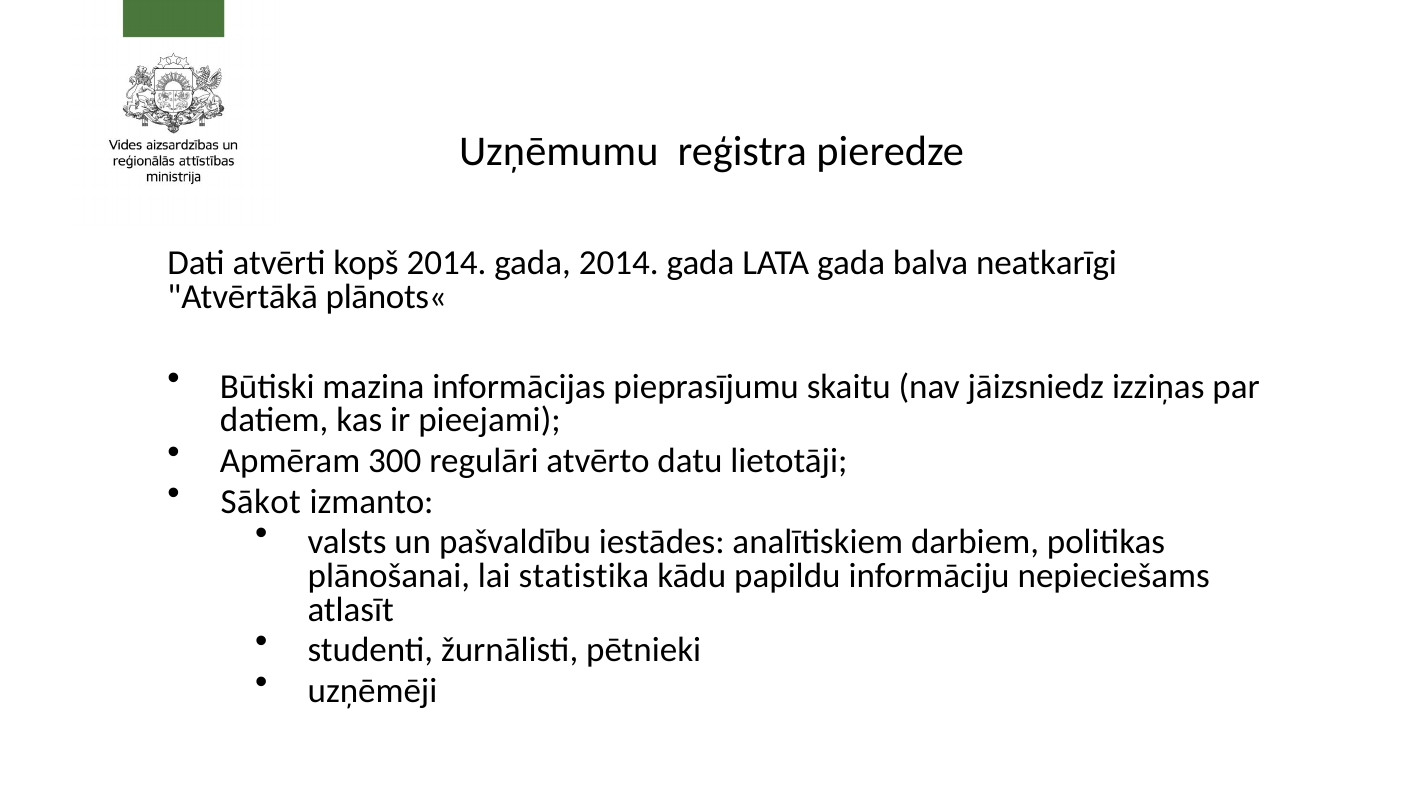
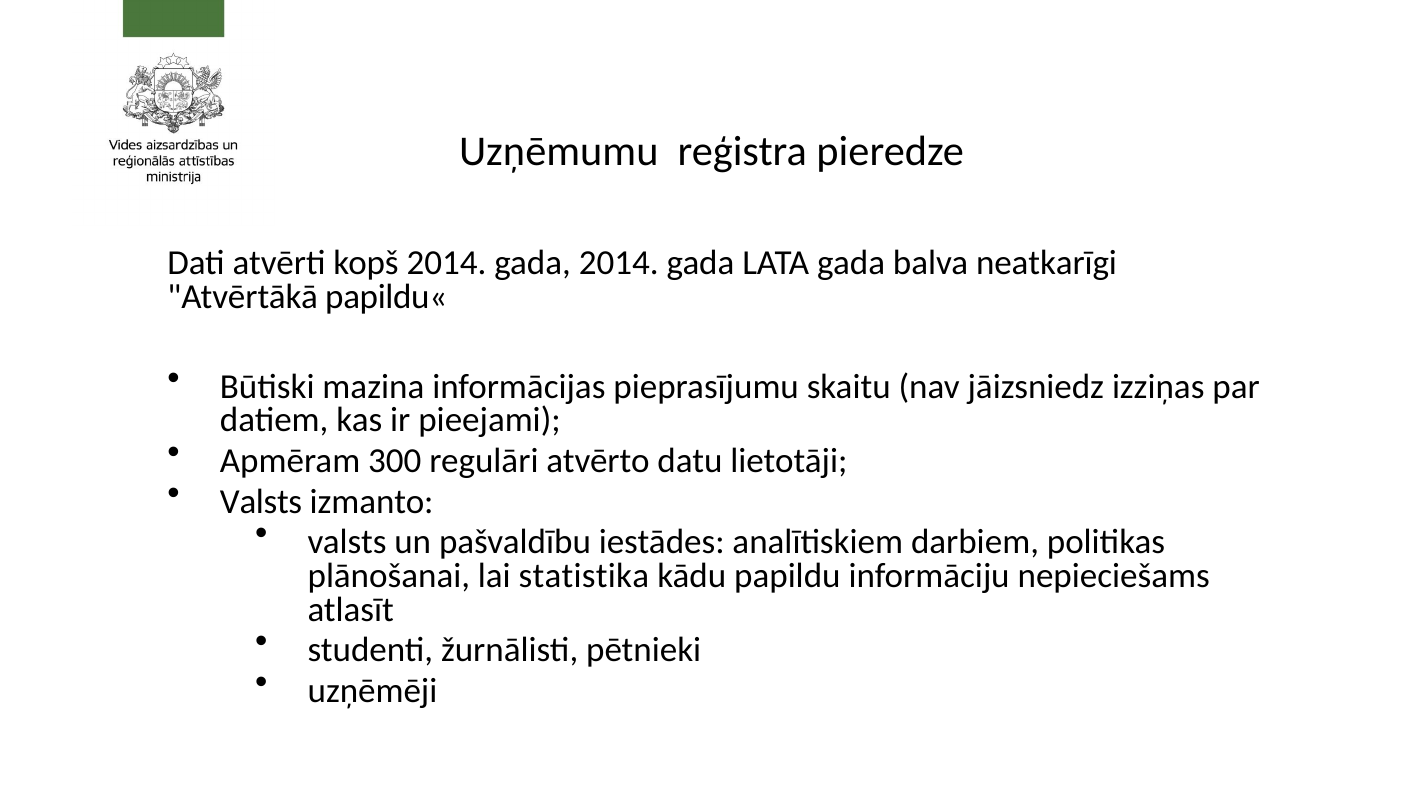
plānots«: plānots« -> papildu«
Sākot at (261, 501): Sākot -> Valsts
